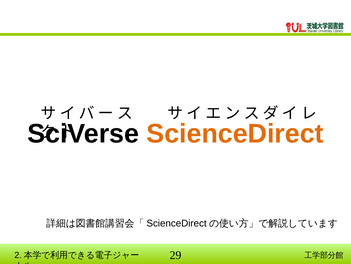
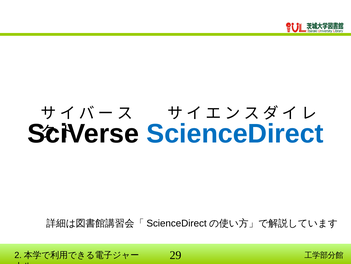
ScienceDirect colour: orange -> blue
